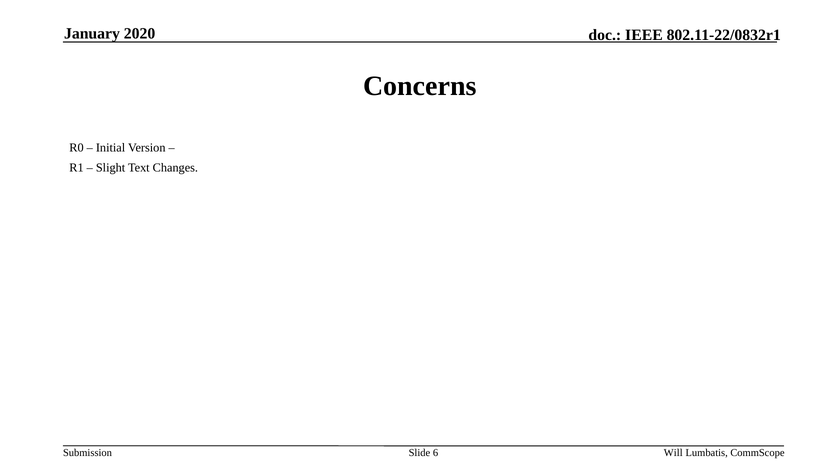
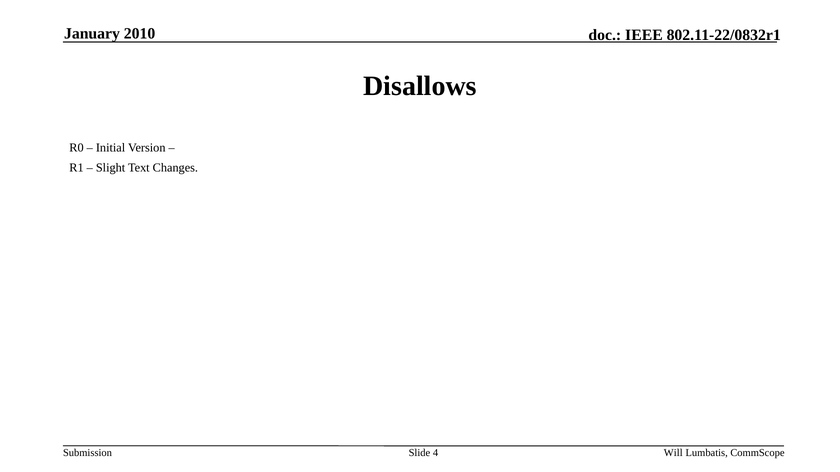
2020: 2020 -> 2010
Concerns: Concerns -> Disallows
6: 6 -> 4
